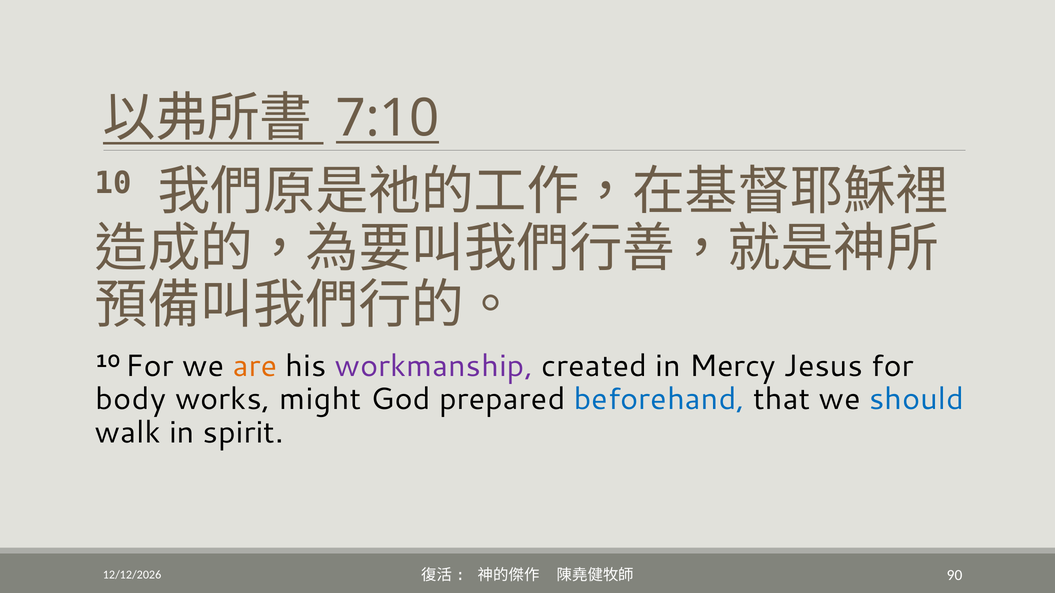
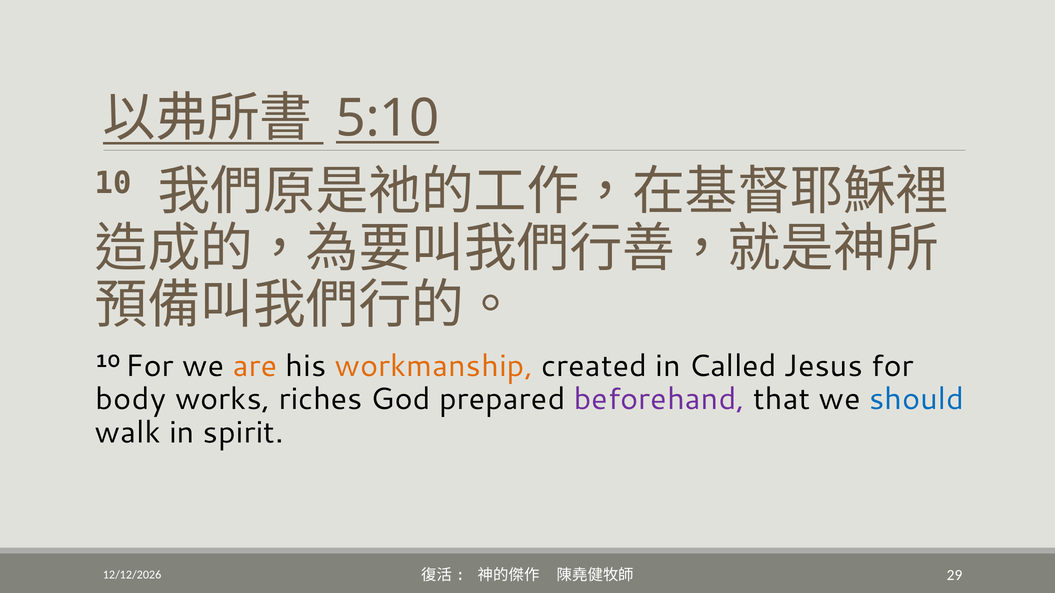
7:10: 7:10 -> 5:10
workmanship colour: purple -> orange
Mercy: Mercy -> Called
might: might -> riches
beforehand colour: blue -> purple
90: 90 -> 29
